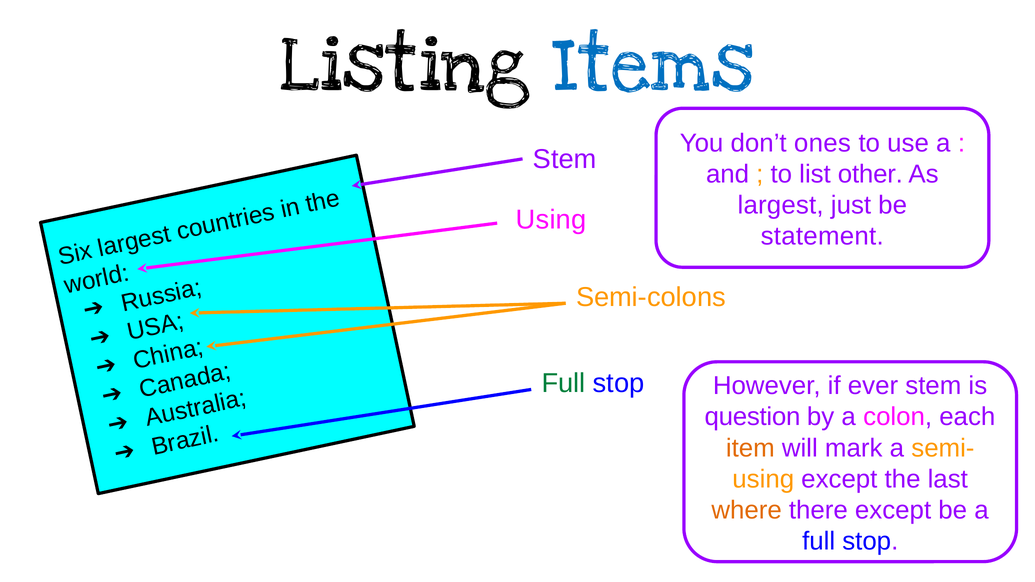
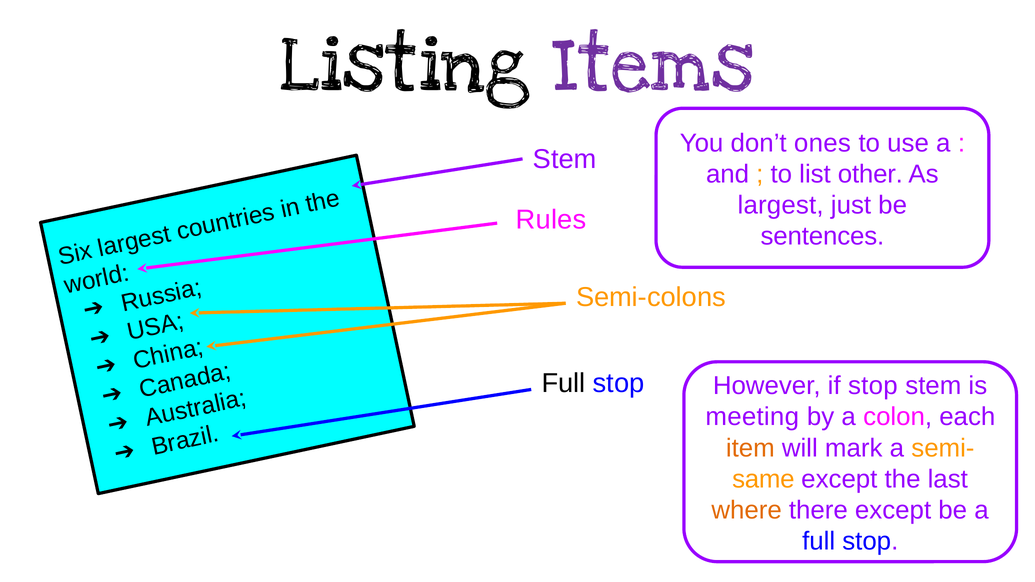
Items colour: blue -> purple
Using at (551, 220): Using -> Rules
statement: statement -> sentences
Full at (563, 384) colour: green -> black
if ever: ever -> stop
question: question -> meeting
using at (763, 479): using -> same
